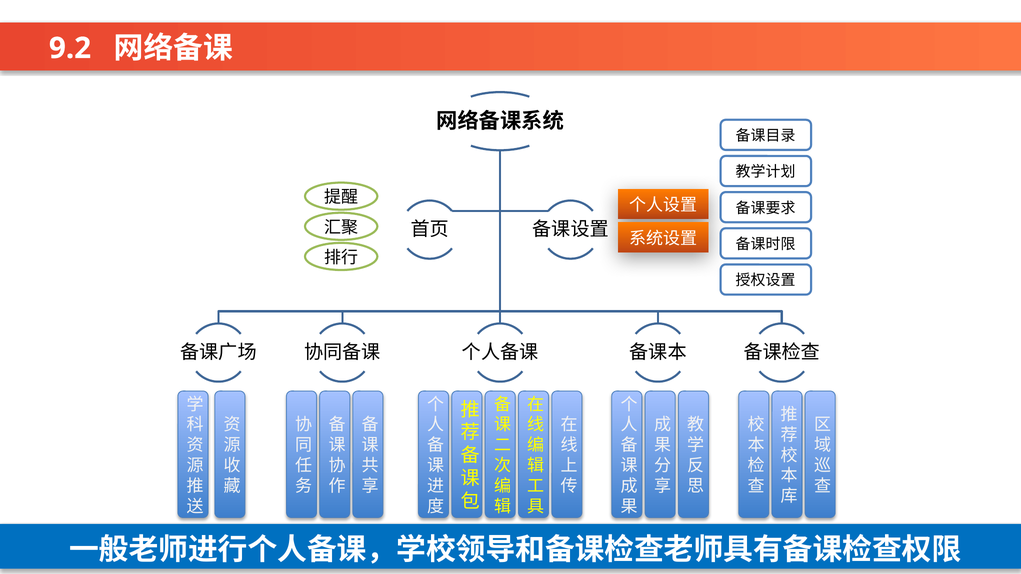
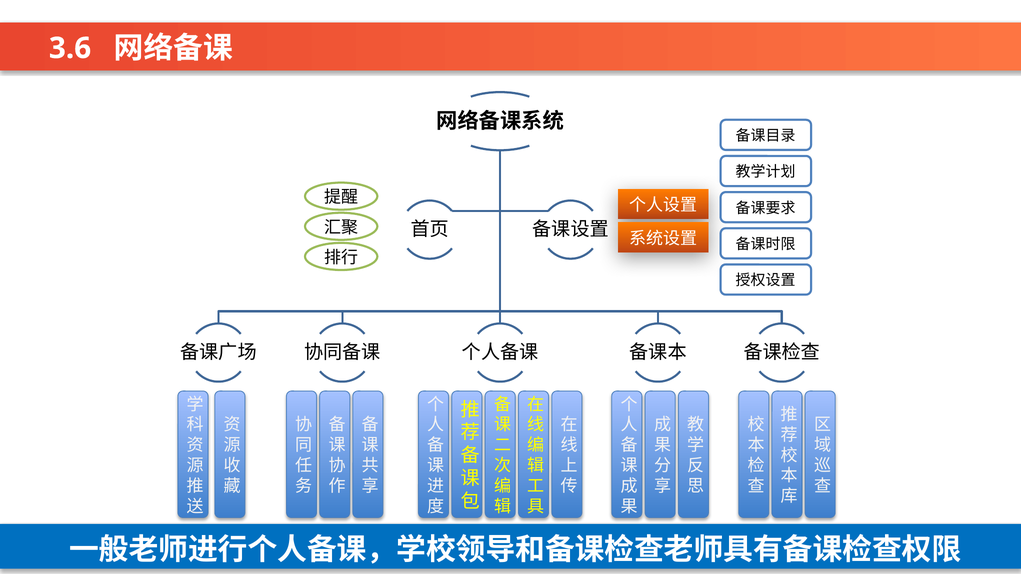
9.2: 9.2 -> 3.6
